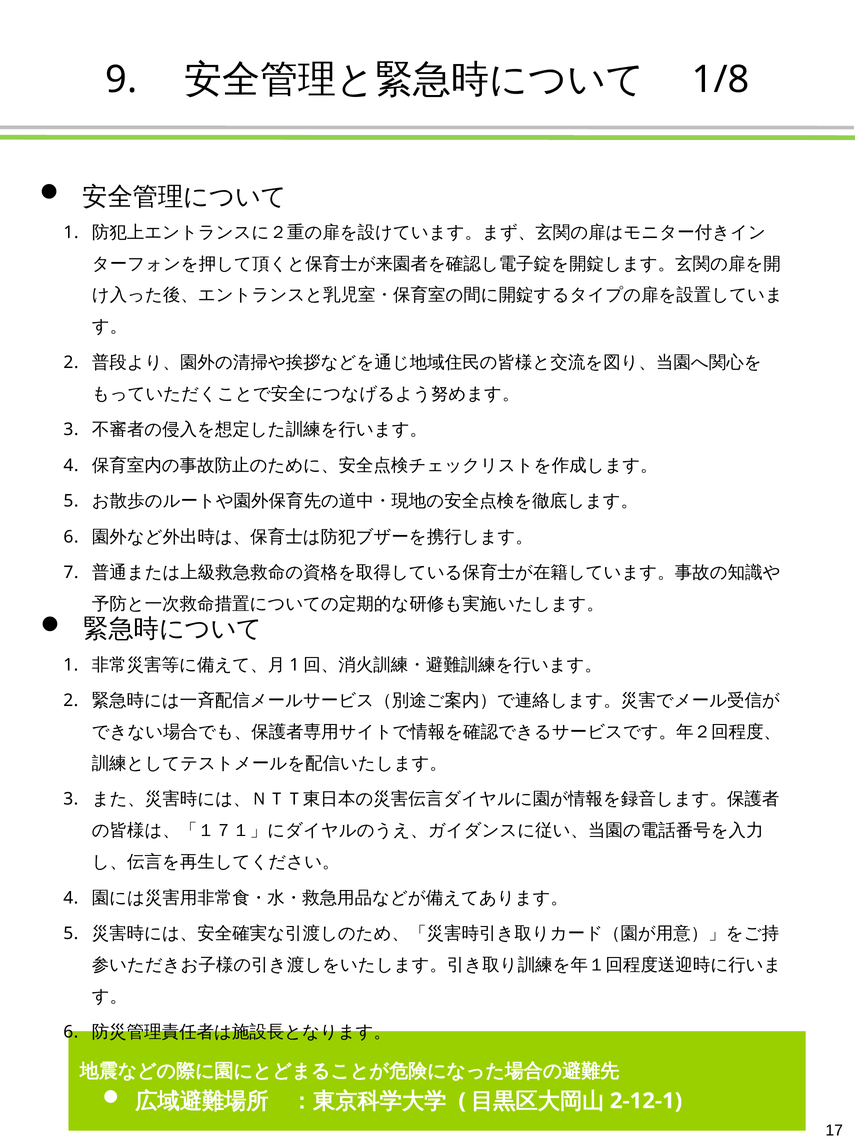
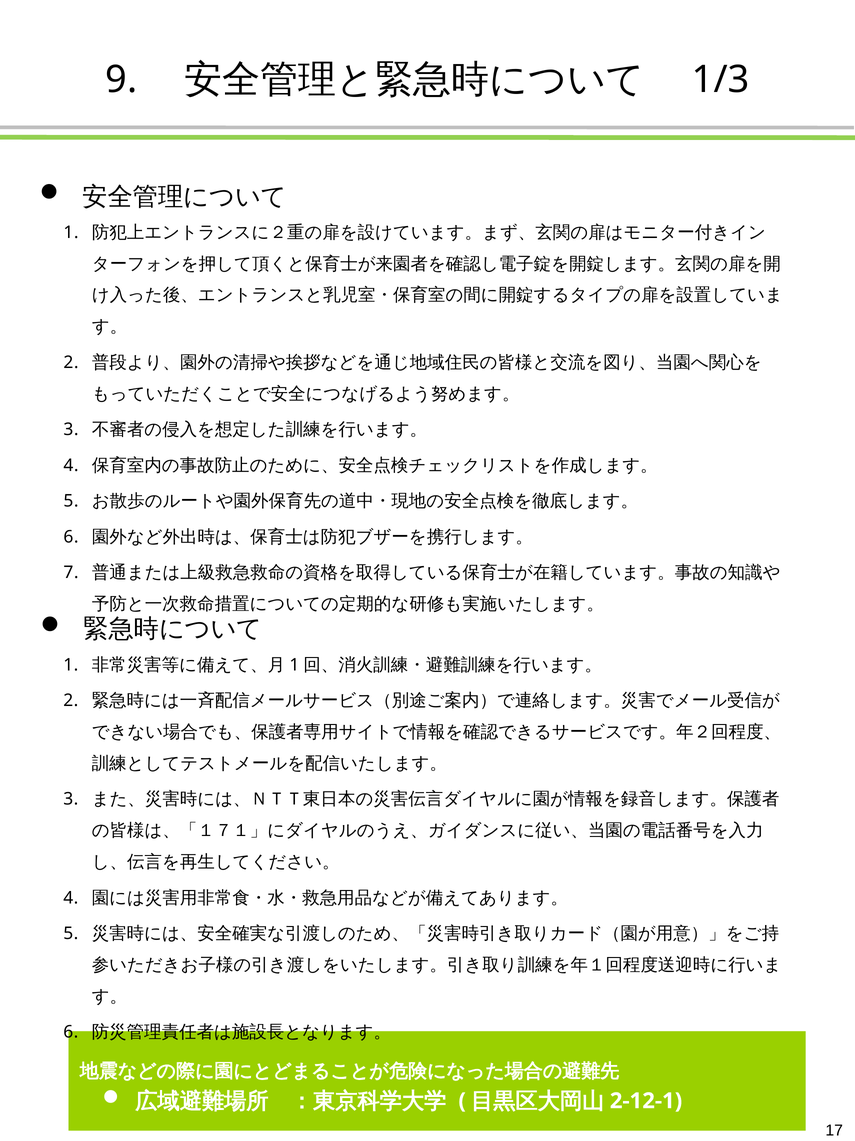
1/8: 1/8 -> 1/3
